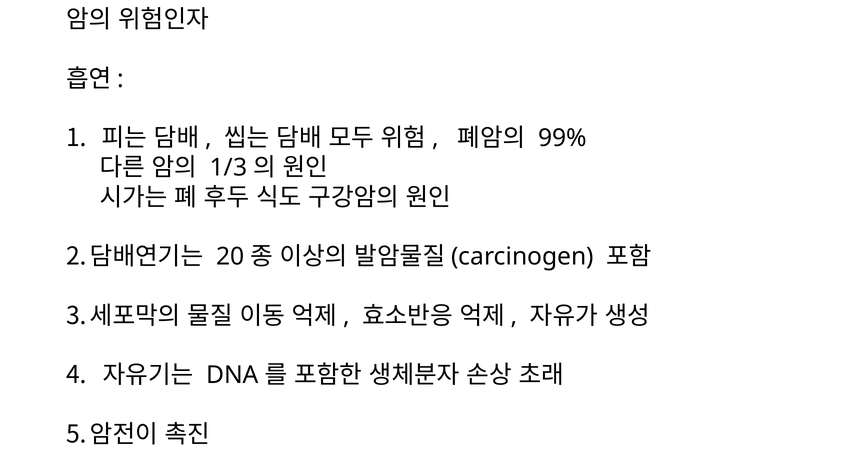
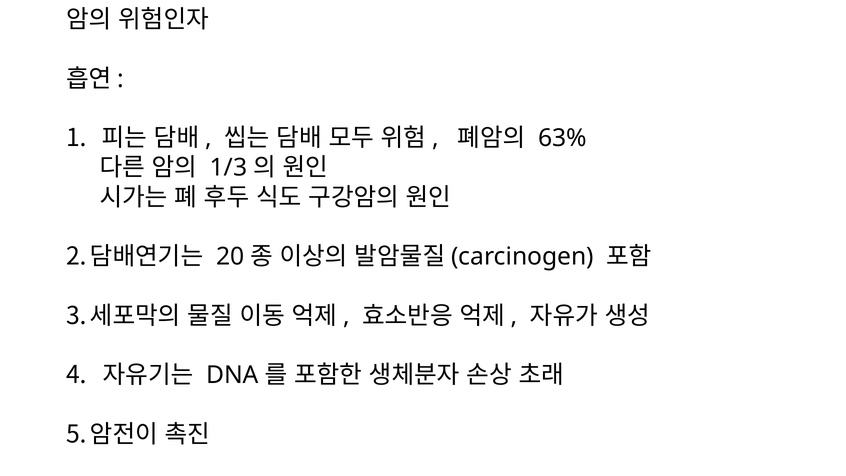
99%: 99% -> 63%
